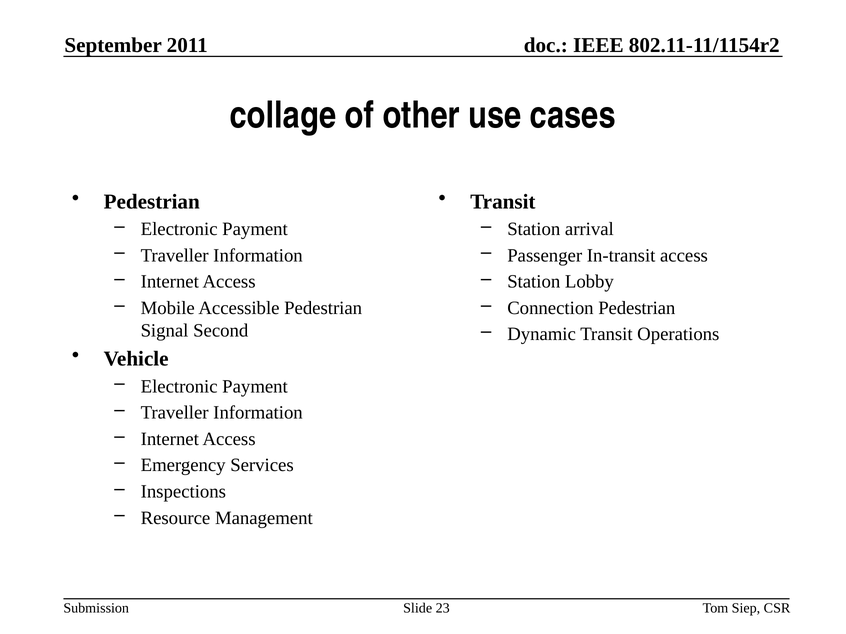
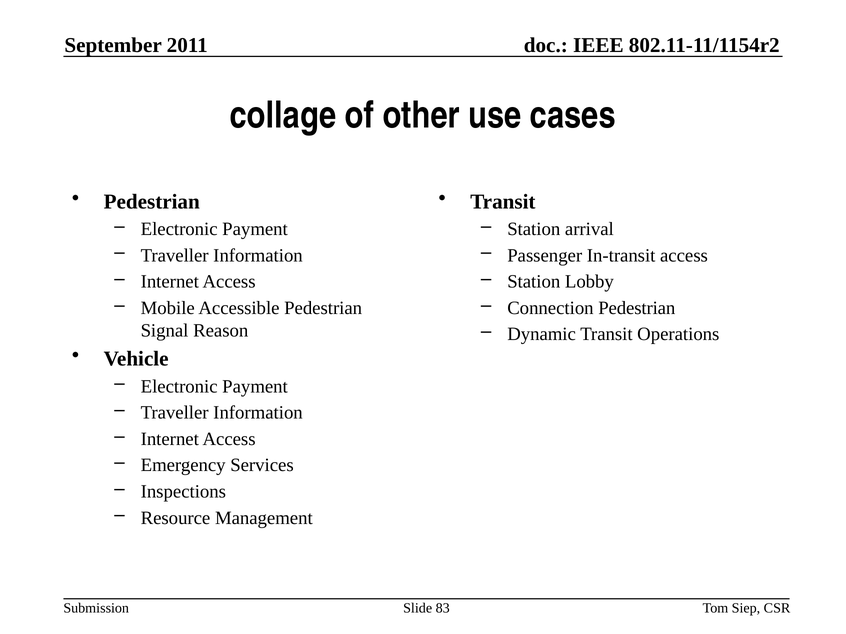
Second: Second -> Reason
23: 23 -> 83
